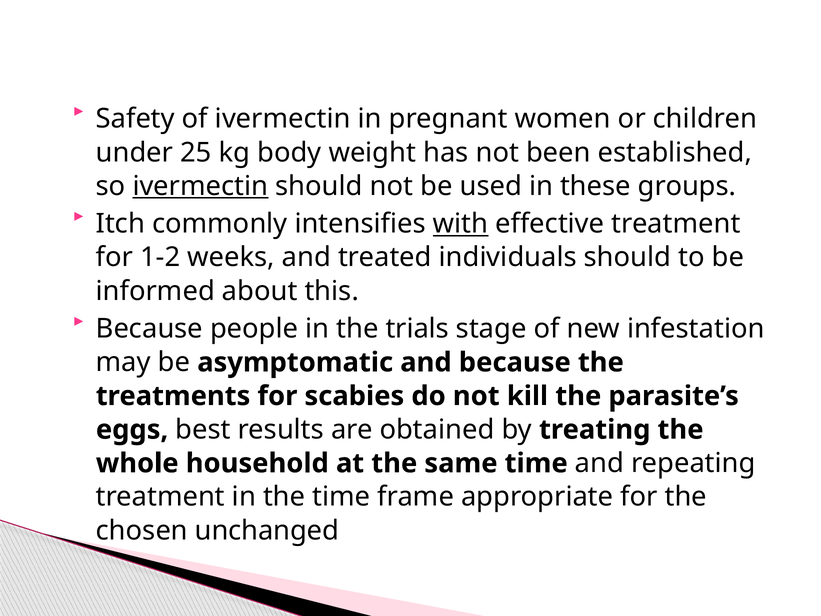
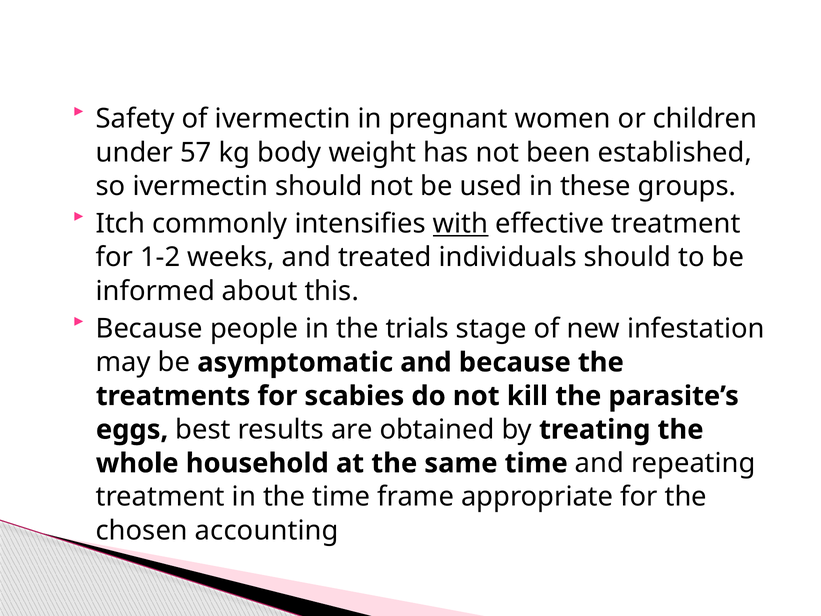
25: 25 -> 57
ivermectin at (200, 186) underline: present -> none
unchanged: unchanged -> accounting
